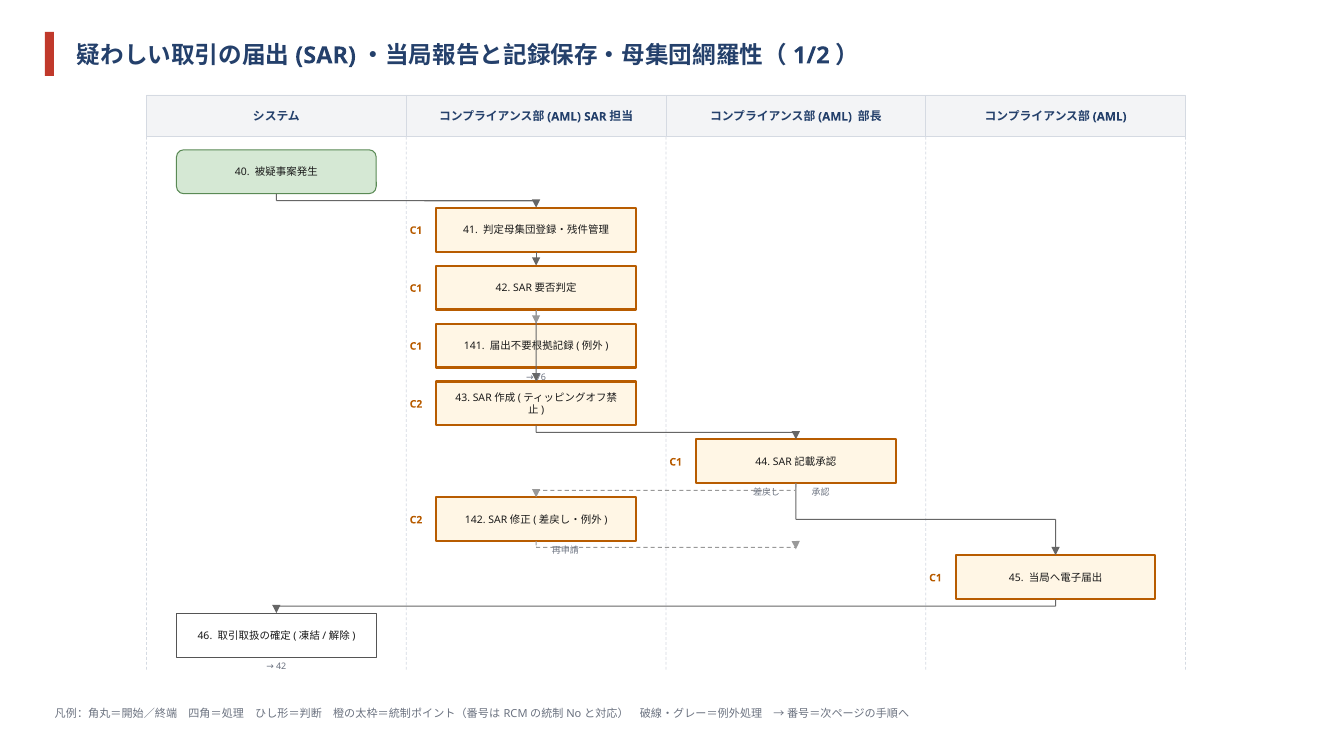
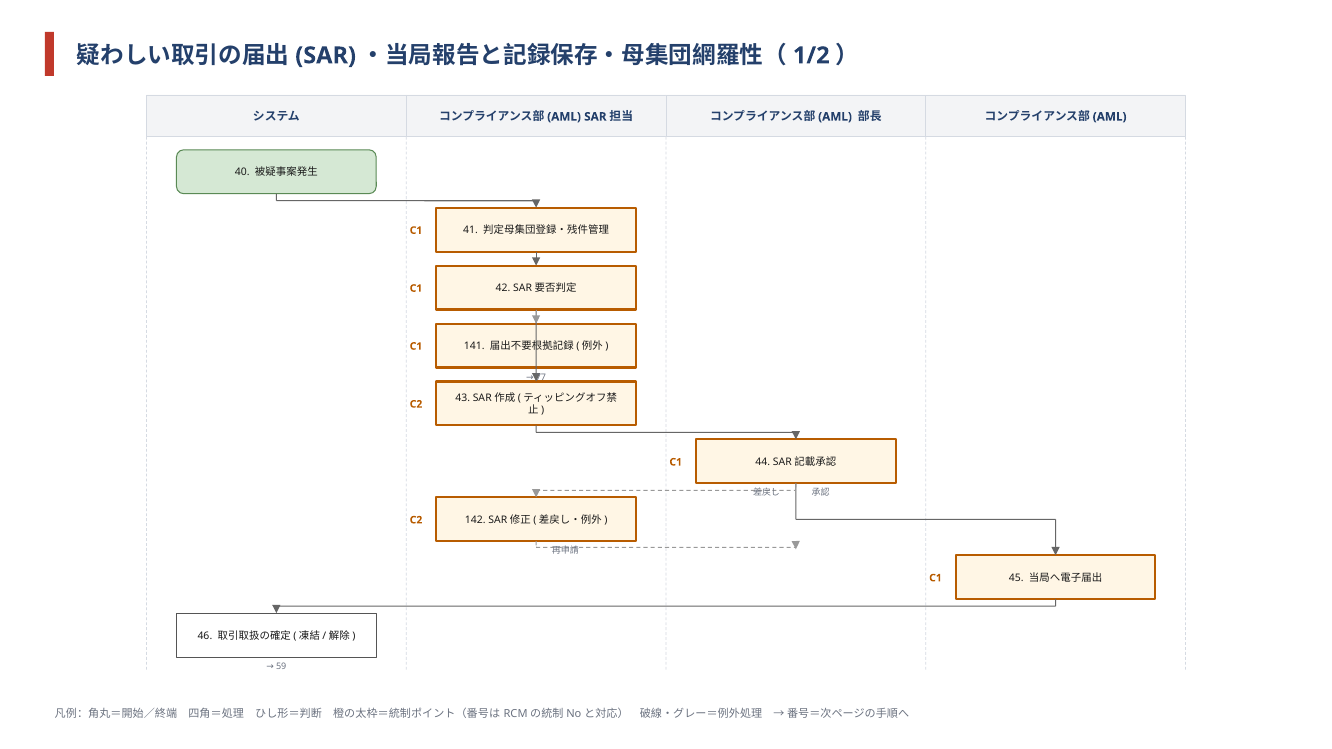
76: 76 -> 77
42 at (281, 667): 42 -> 59
